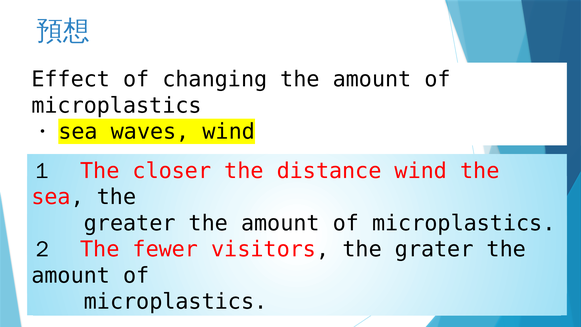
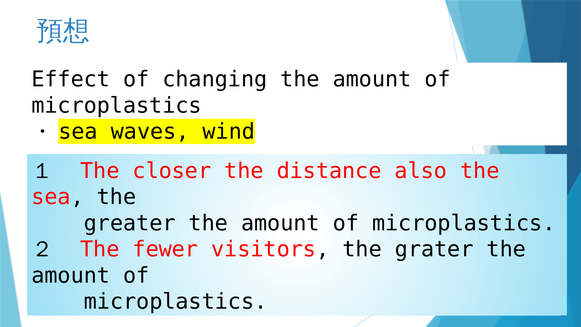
distance wind: wind -> also
